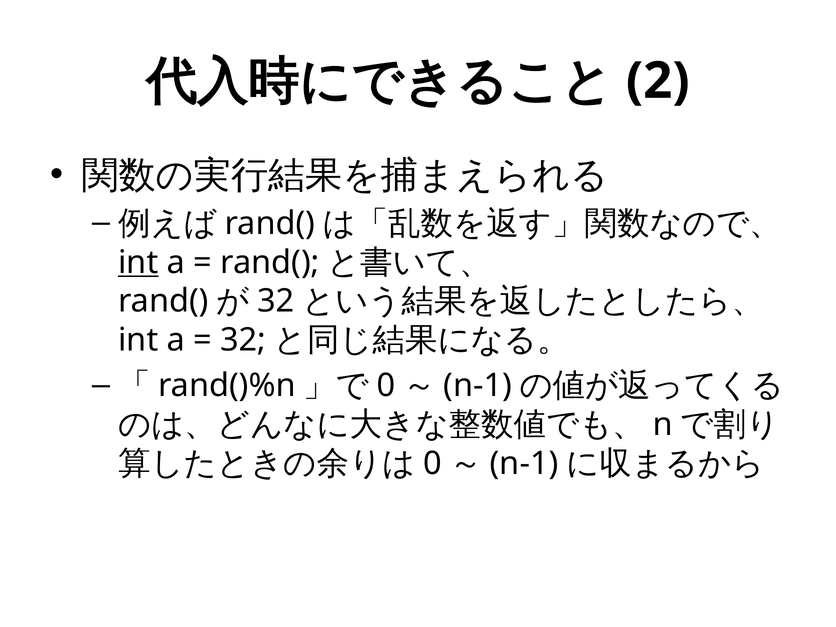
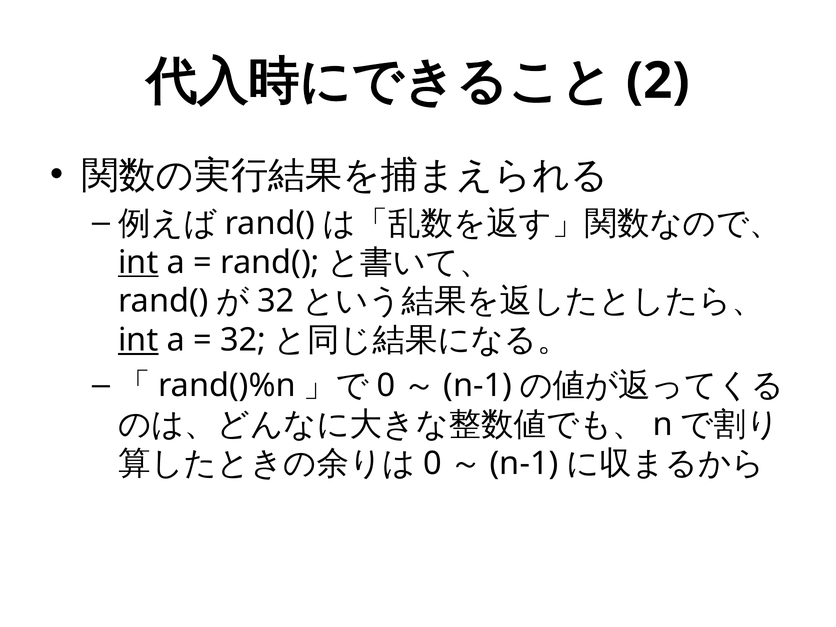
int at (138, 340) underline: none -> present
